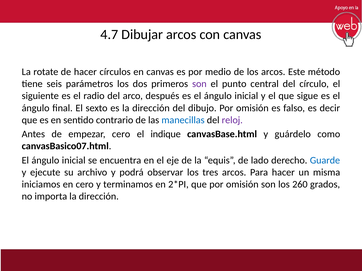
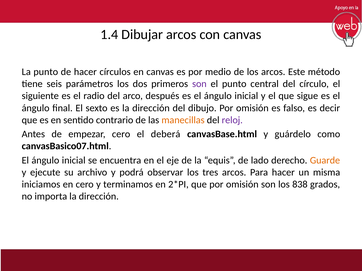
4.7: 4.7 -> 1.4
La rotate: rotate -> punto
manecillas colour: blue -> orange
indique: indique -> deberá
Guarde colour: blue -> orange
260: 260 -> 838
